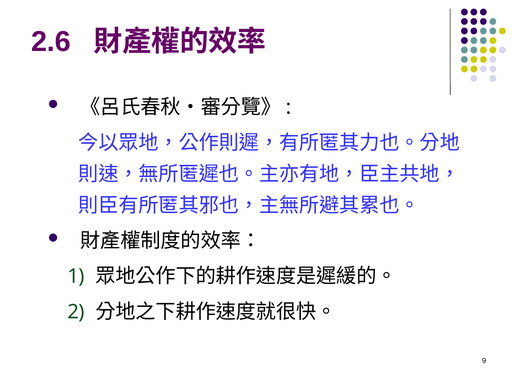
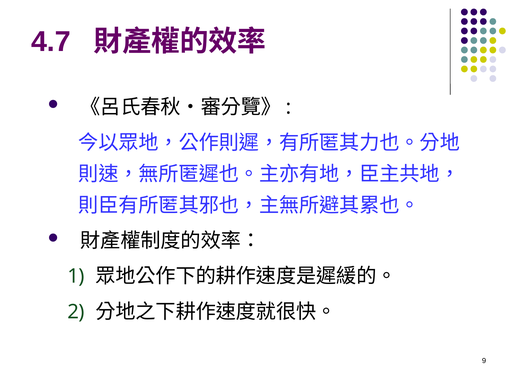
2.6: 2.6 -> 4.7
